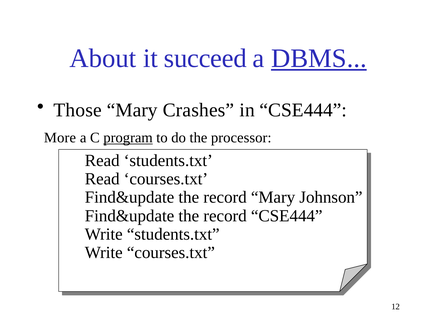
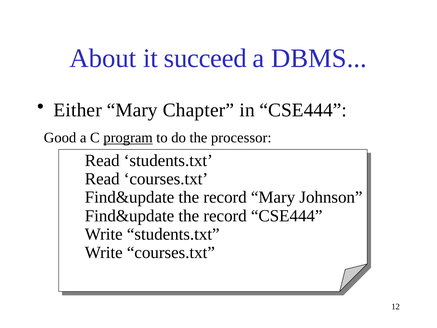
DBMS underline: present -> none
Those: Those -> Either
Crashes: Crashes -> Chapter
More: More -> Good
